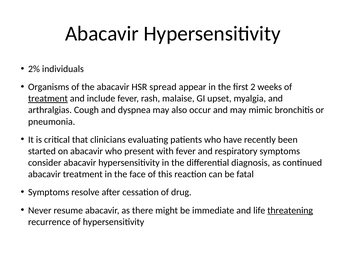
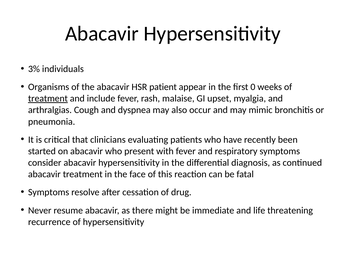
2%: 2% -> 3%
spread: spread -> patient
2: 2 -> 0
threatening underline: present -> none
